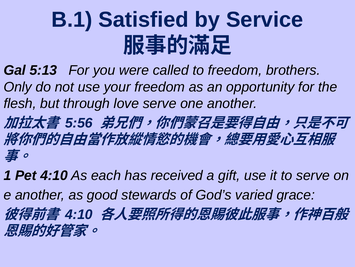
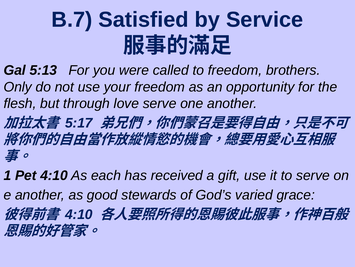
B.1: B.1 -> B.7
5:56: 5:56 -> 5:17
